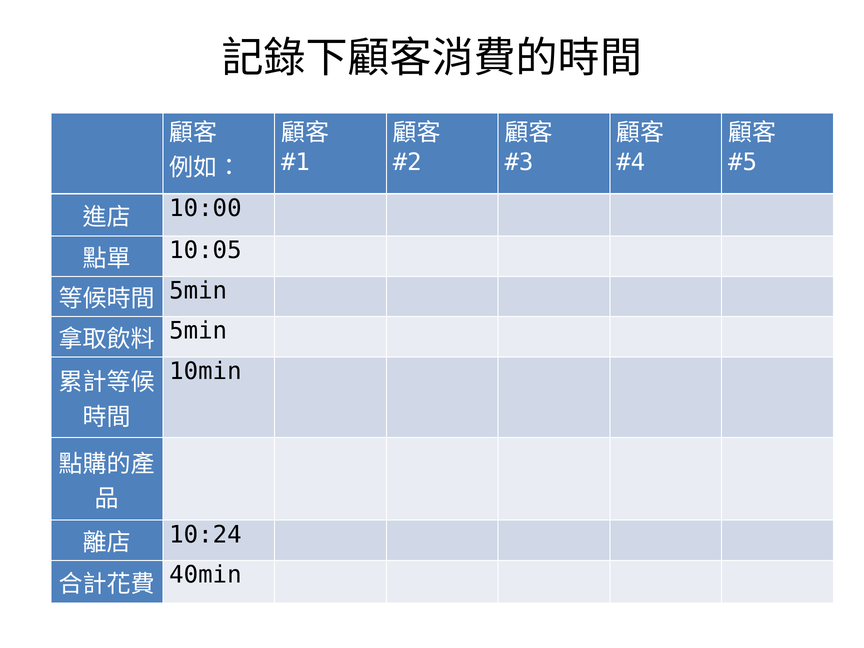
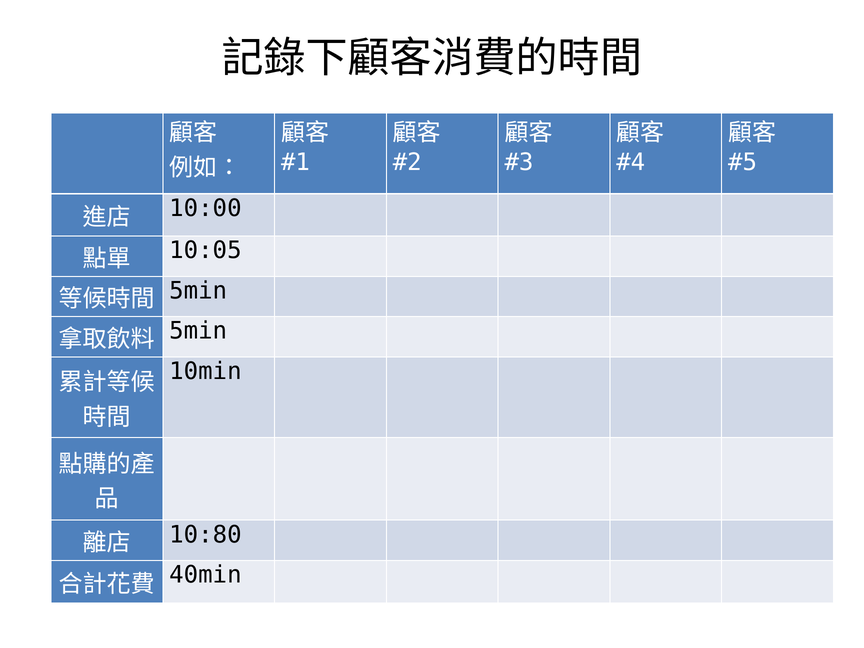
10:24: 10:24 -> 10:80
